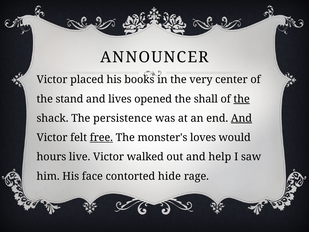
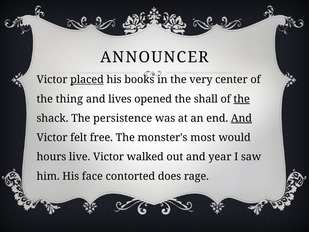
placed underline: none -> present
stand: stand -> thing
free underline: present -> none
loves: loves -> most
help: help -> year
hide: hide -> does
